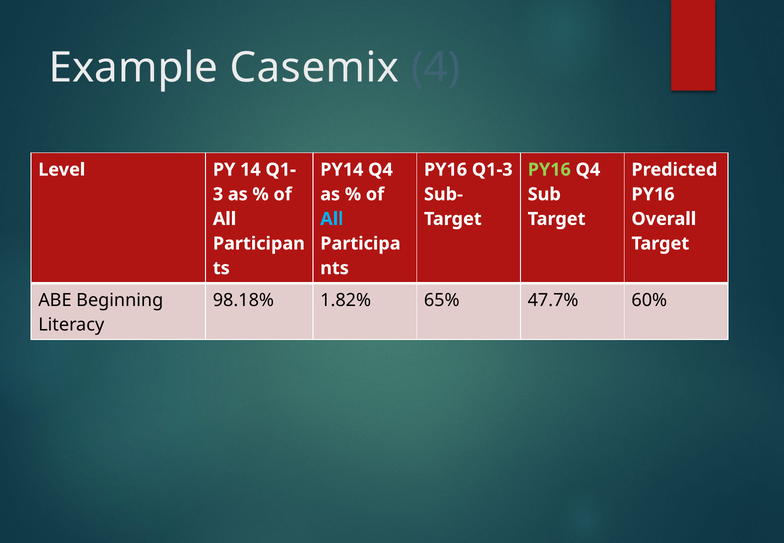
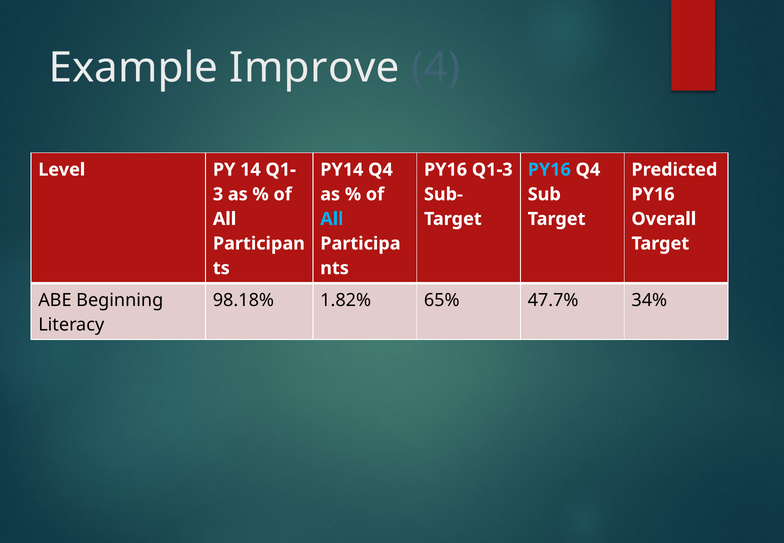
Casemix: Casemix -> Improve
PY16 at (549, 170) colour: light green -> light blue
60%: 60% -> 34%
